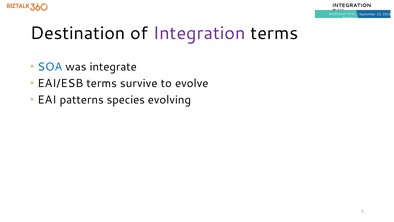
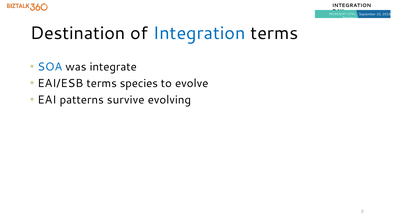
Integration at (199, 33) colour: purple -> blue
survive: survive -> species
species: species -> survive
